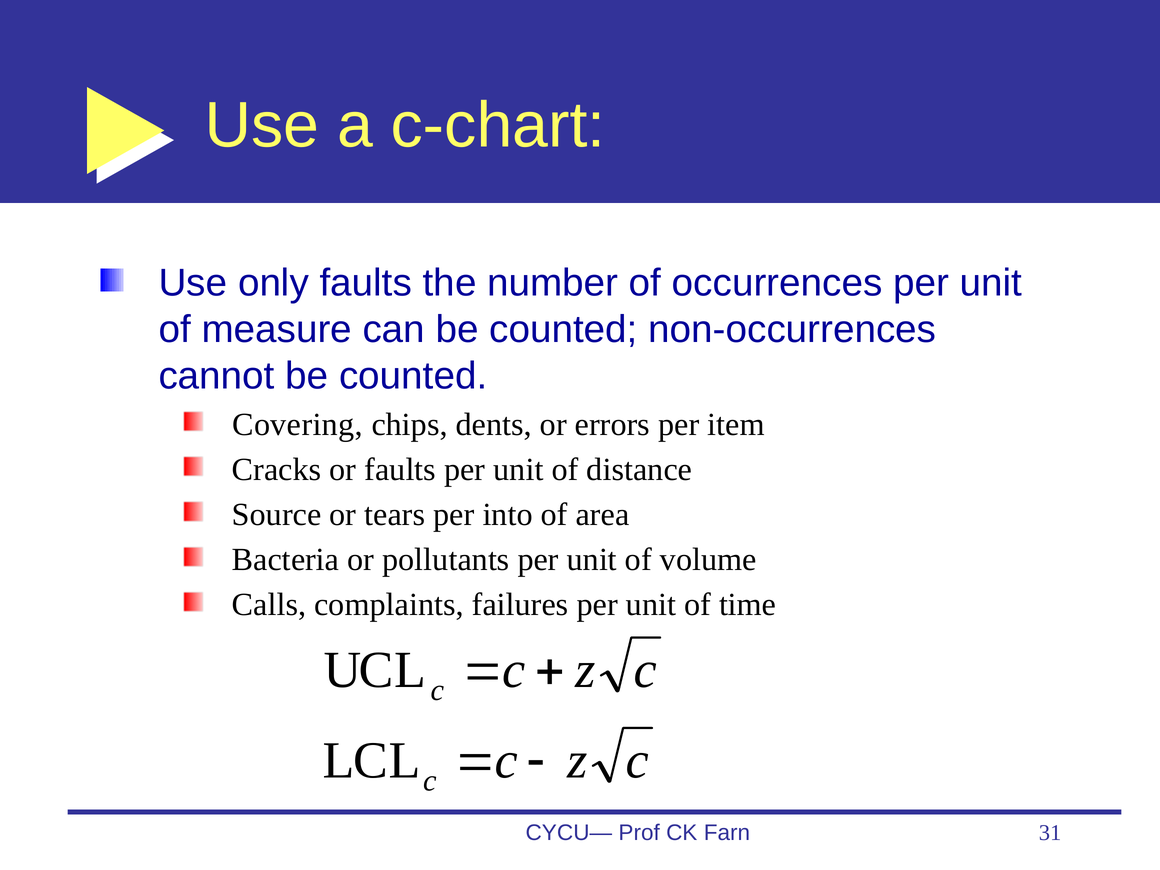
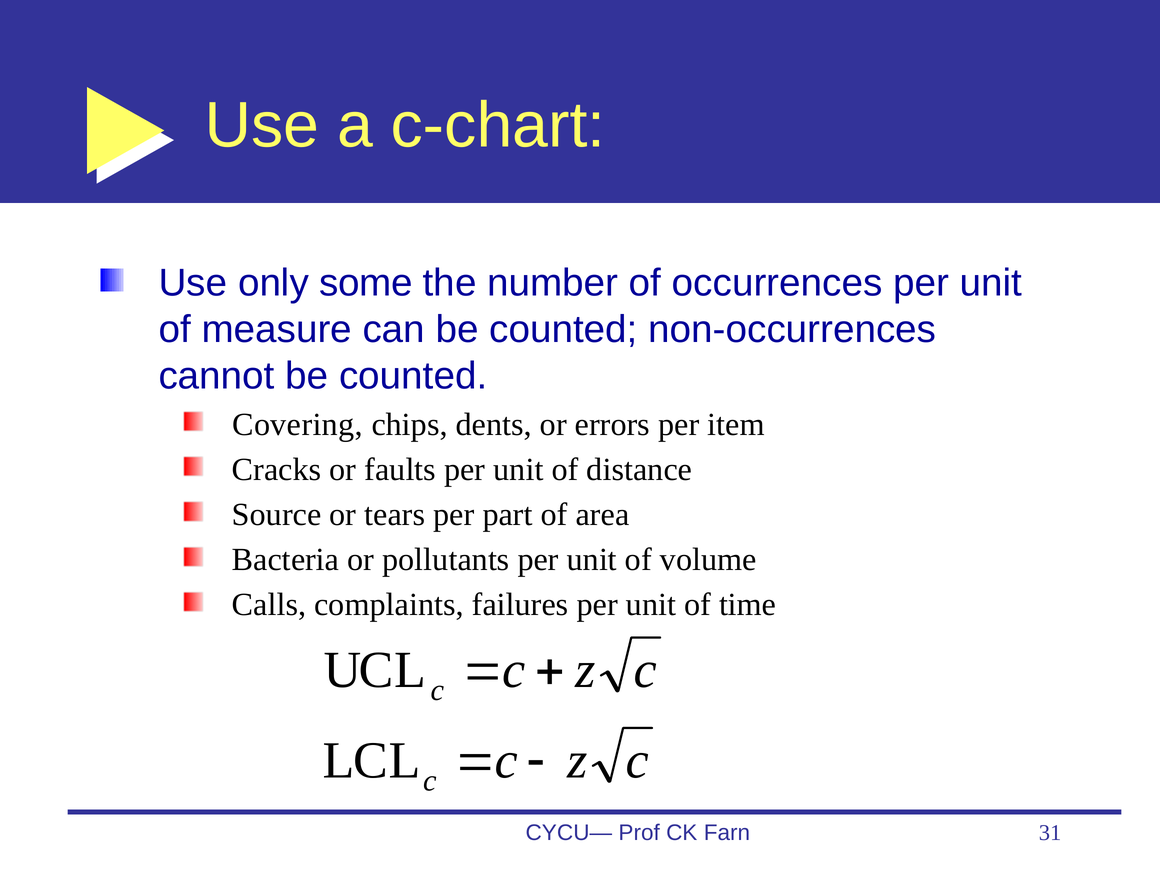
only faults: faults -> some
into: into -> part
